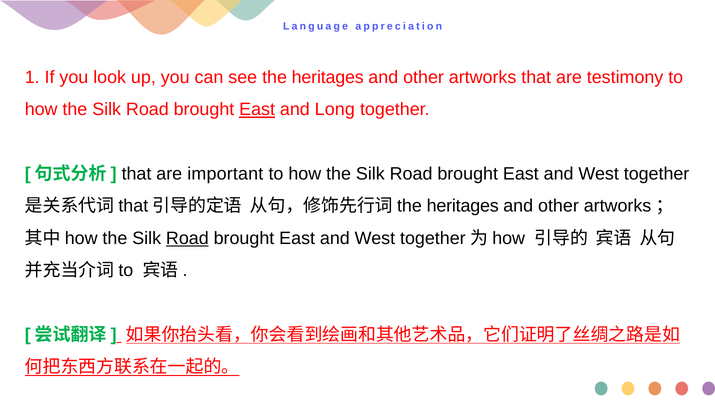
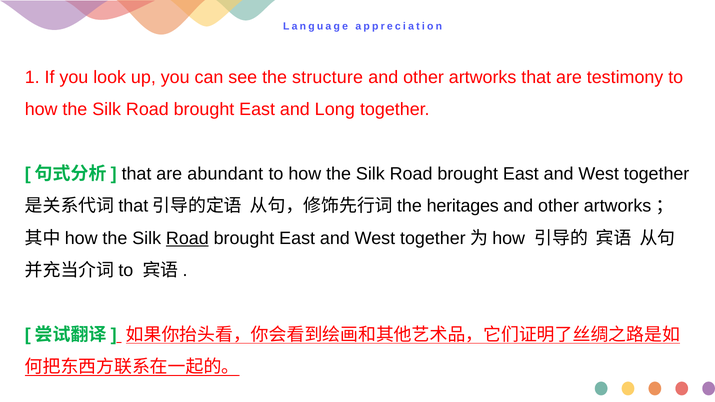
the heritages: heritages -> structure
East at (257, 110) underline: present -> none
important: important -> abundant
